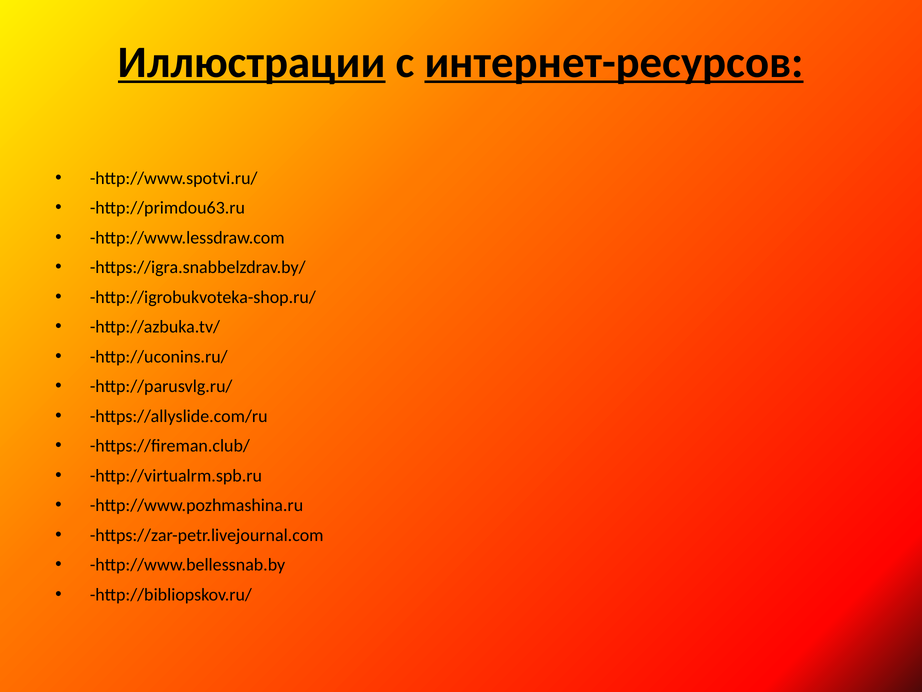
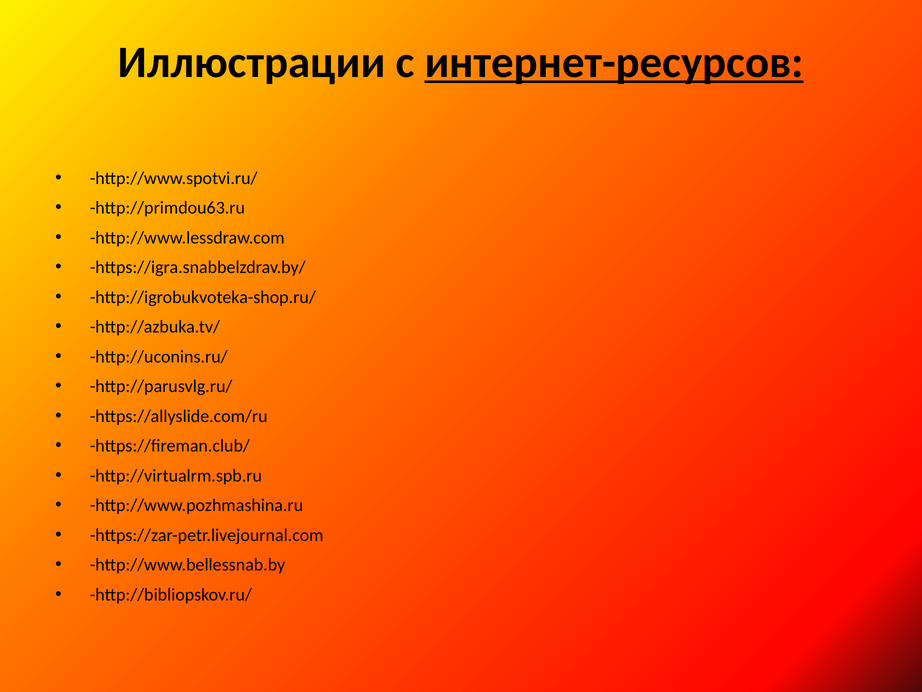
Иллюстрации underline: present -> none
